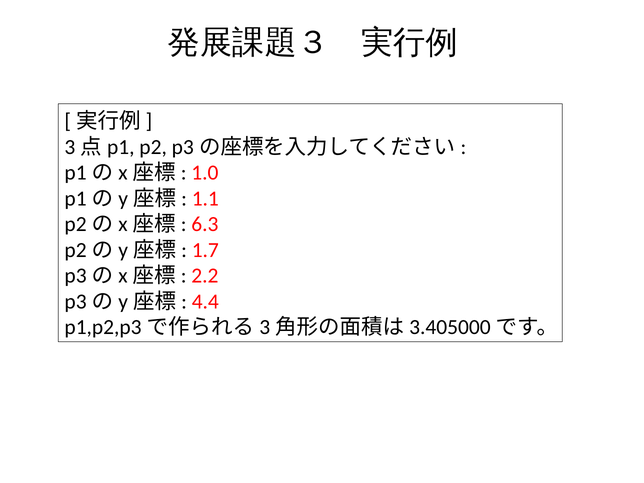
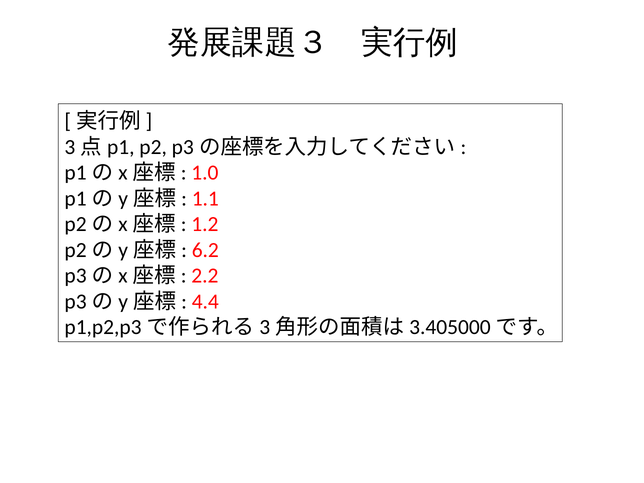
6.3: 6.3 -> 1.2
1.7: 1.7 -> 6.2
